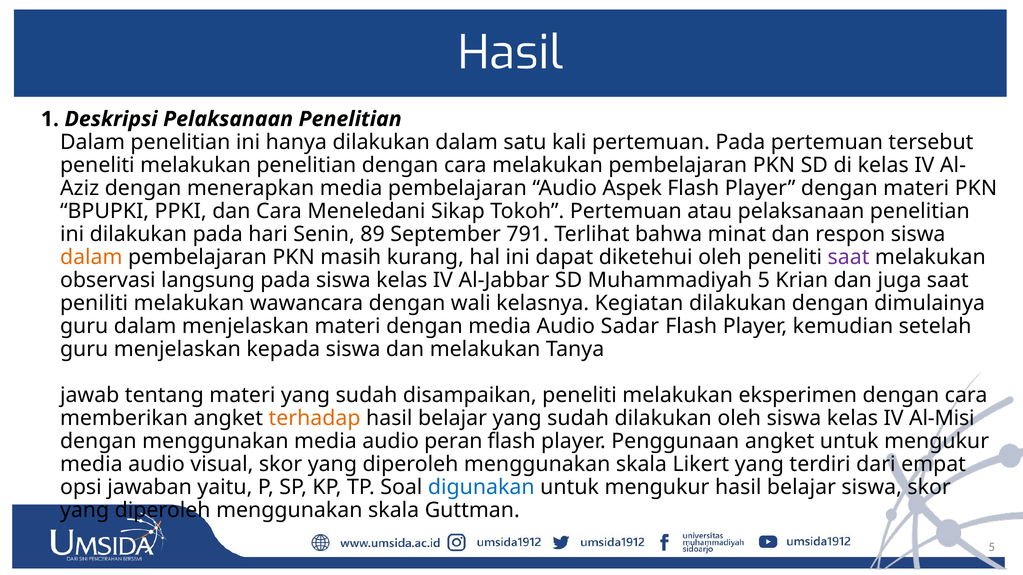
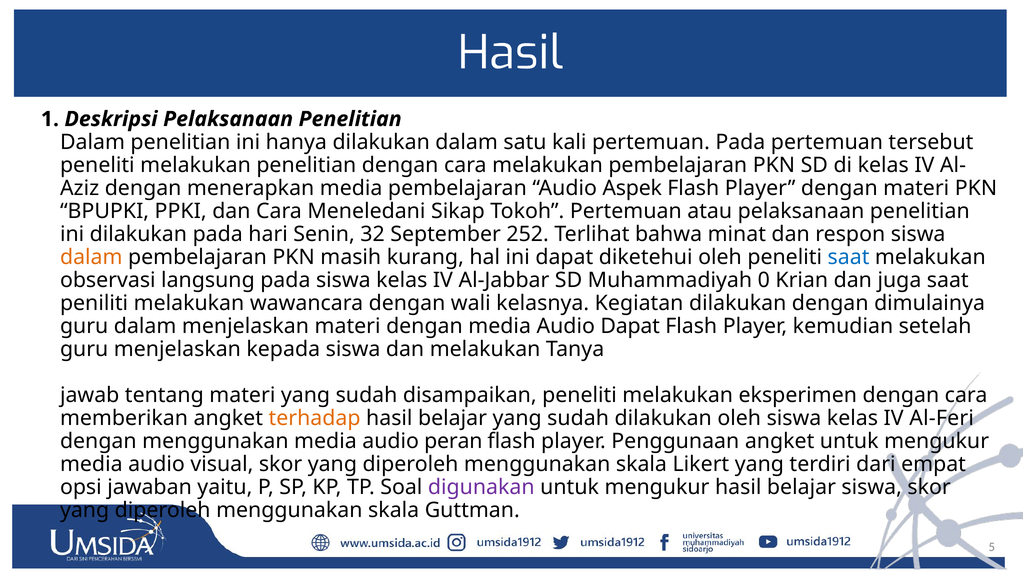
89: 89 -> 32
791: 791 -> 252
saat at (849, 257) colour: purple -> blue
Muhammadiyah 5: 5 -> 0
Audio Sadar: Sadar -> Dapat
Al-Misi: Al-Misi -> Al-Feri
digunakan colour: blue -> purple
